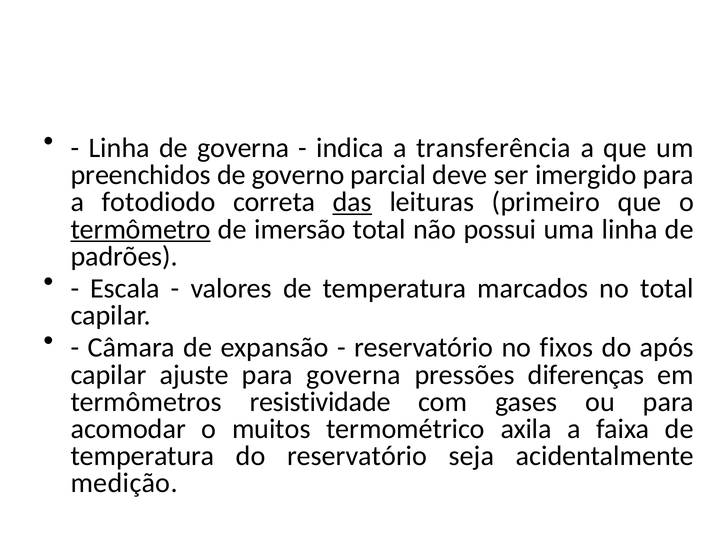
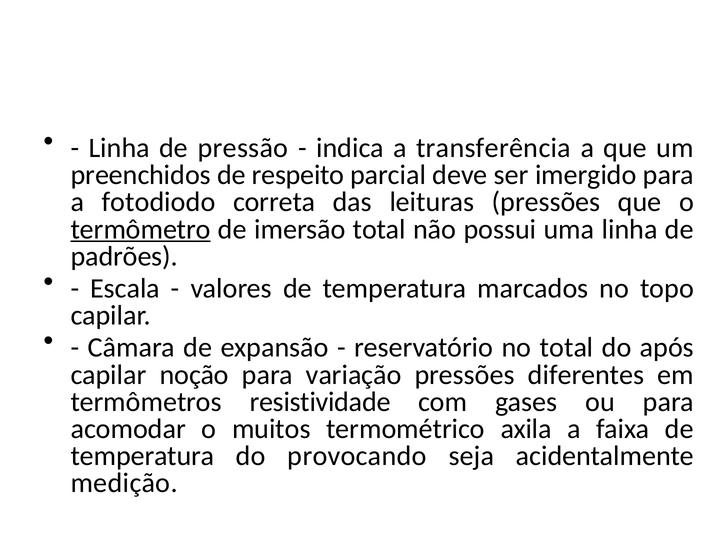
de governa: governa -> pressão
governo: governo -> respeito
das underline: present -> none
leituras primeiro: primeiro -> pressões
no total: total -> topo
no fixos: fixos -> total
ajuste: ajuste -> noção
para governa: governa -> variação
diferenças: diferenças -> diferentes
do reservatório: reservatório -> provocando
